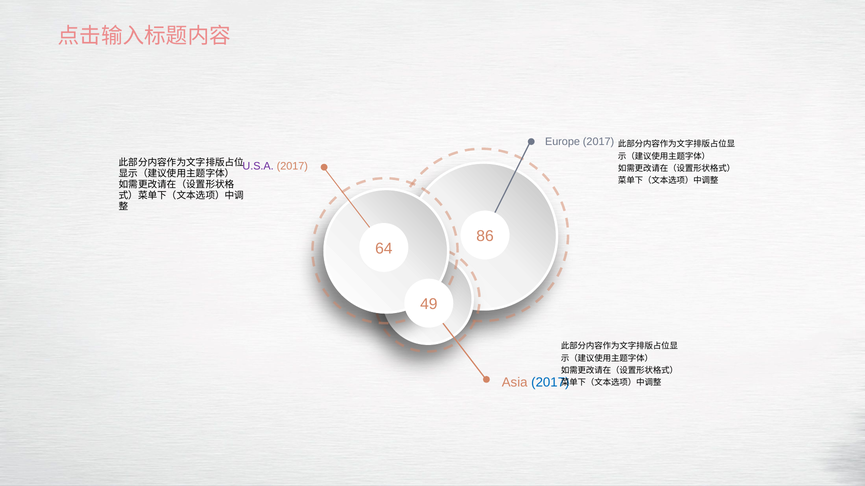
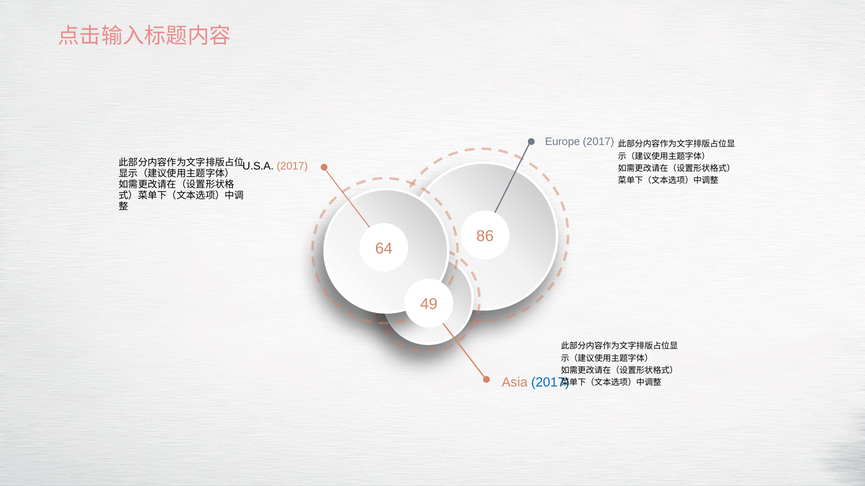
U.S.A colour: purple -> black
